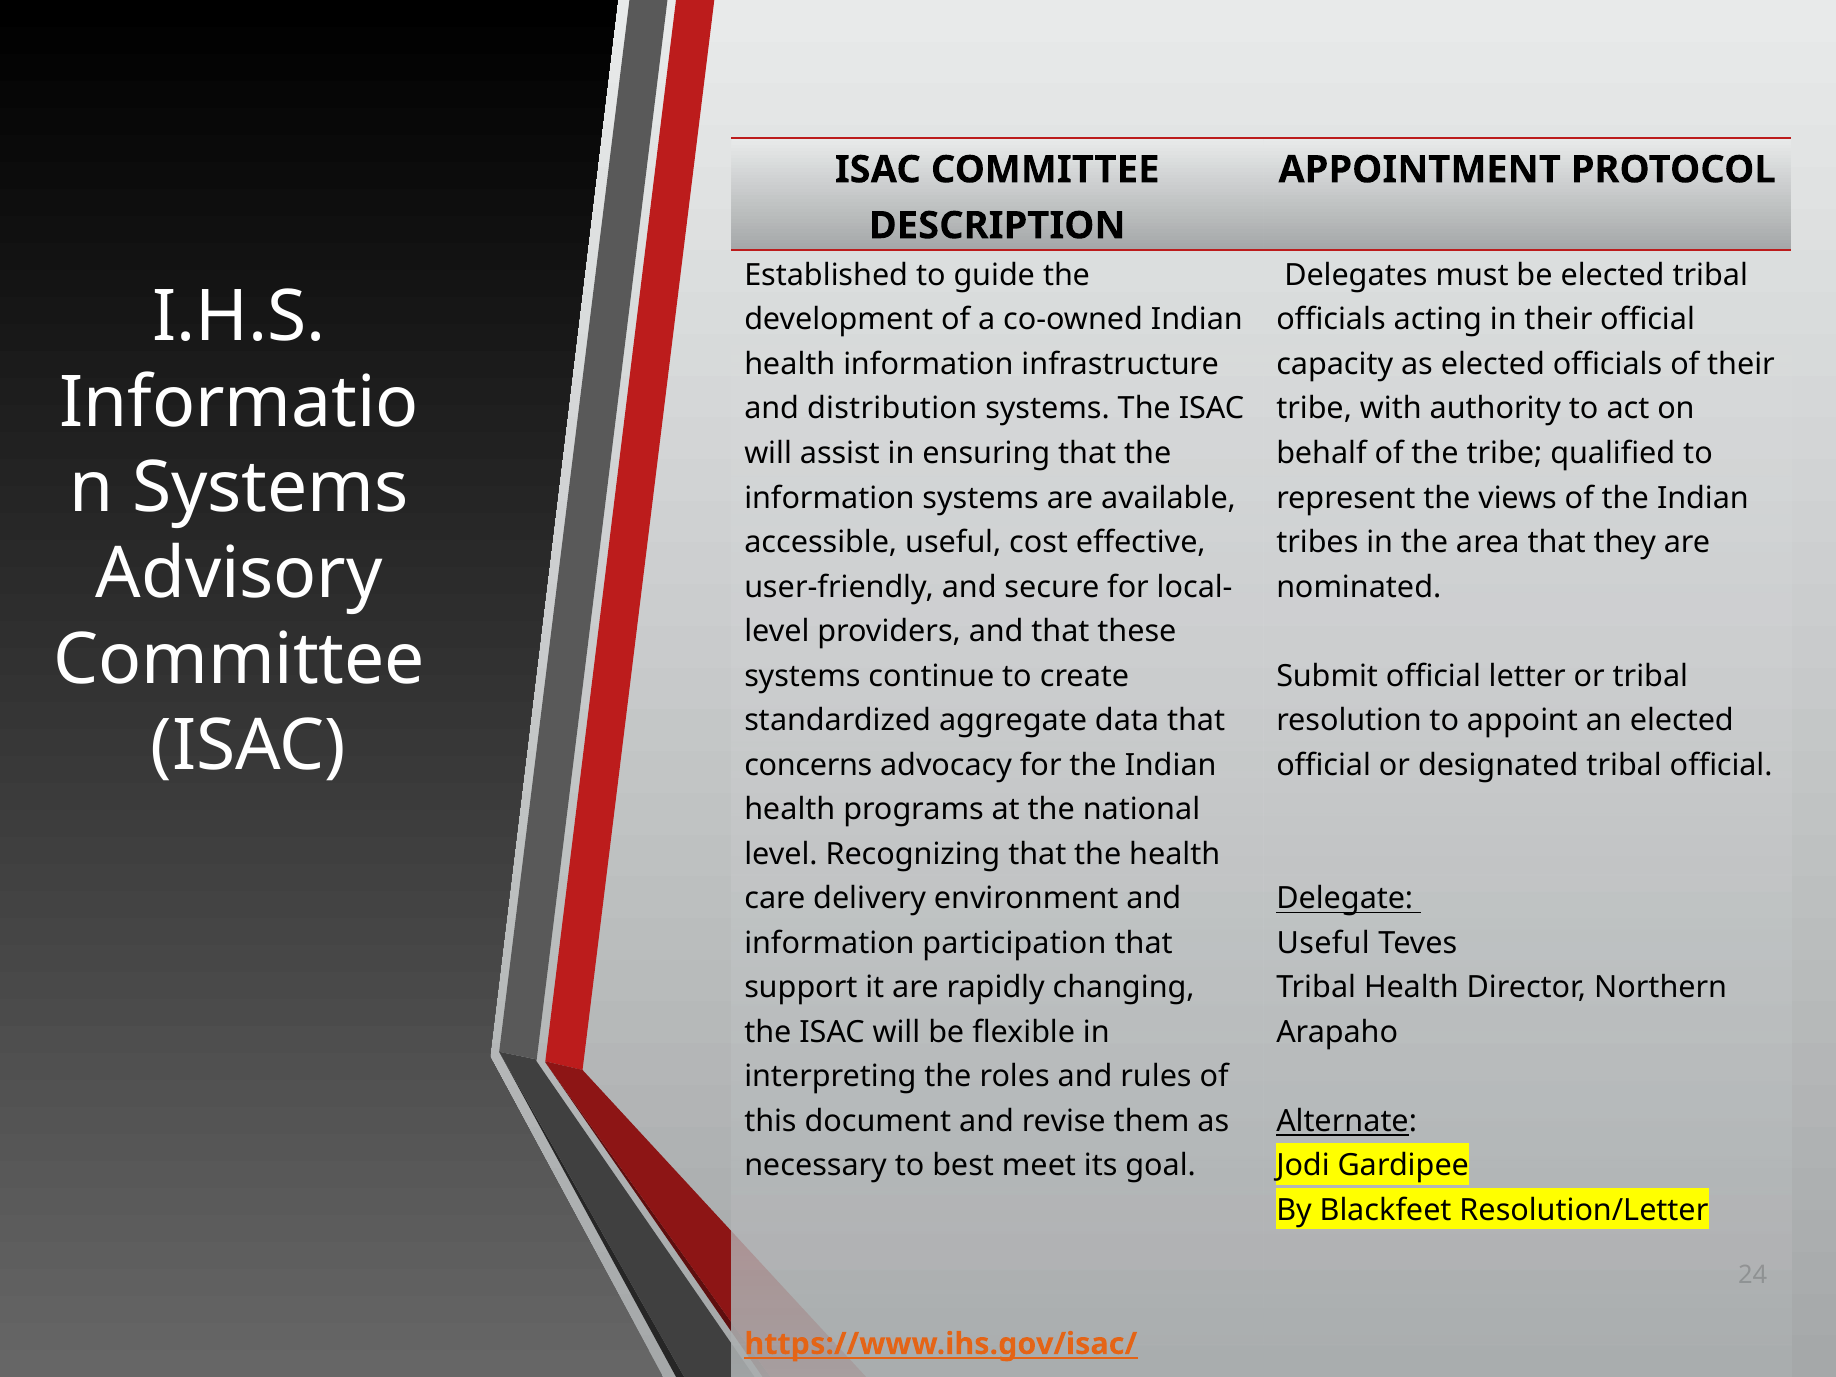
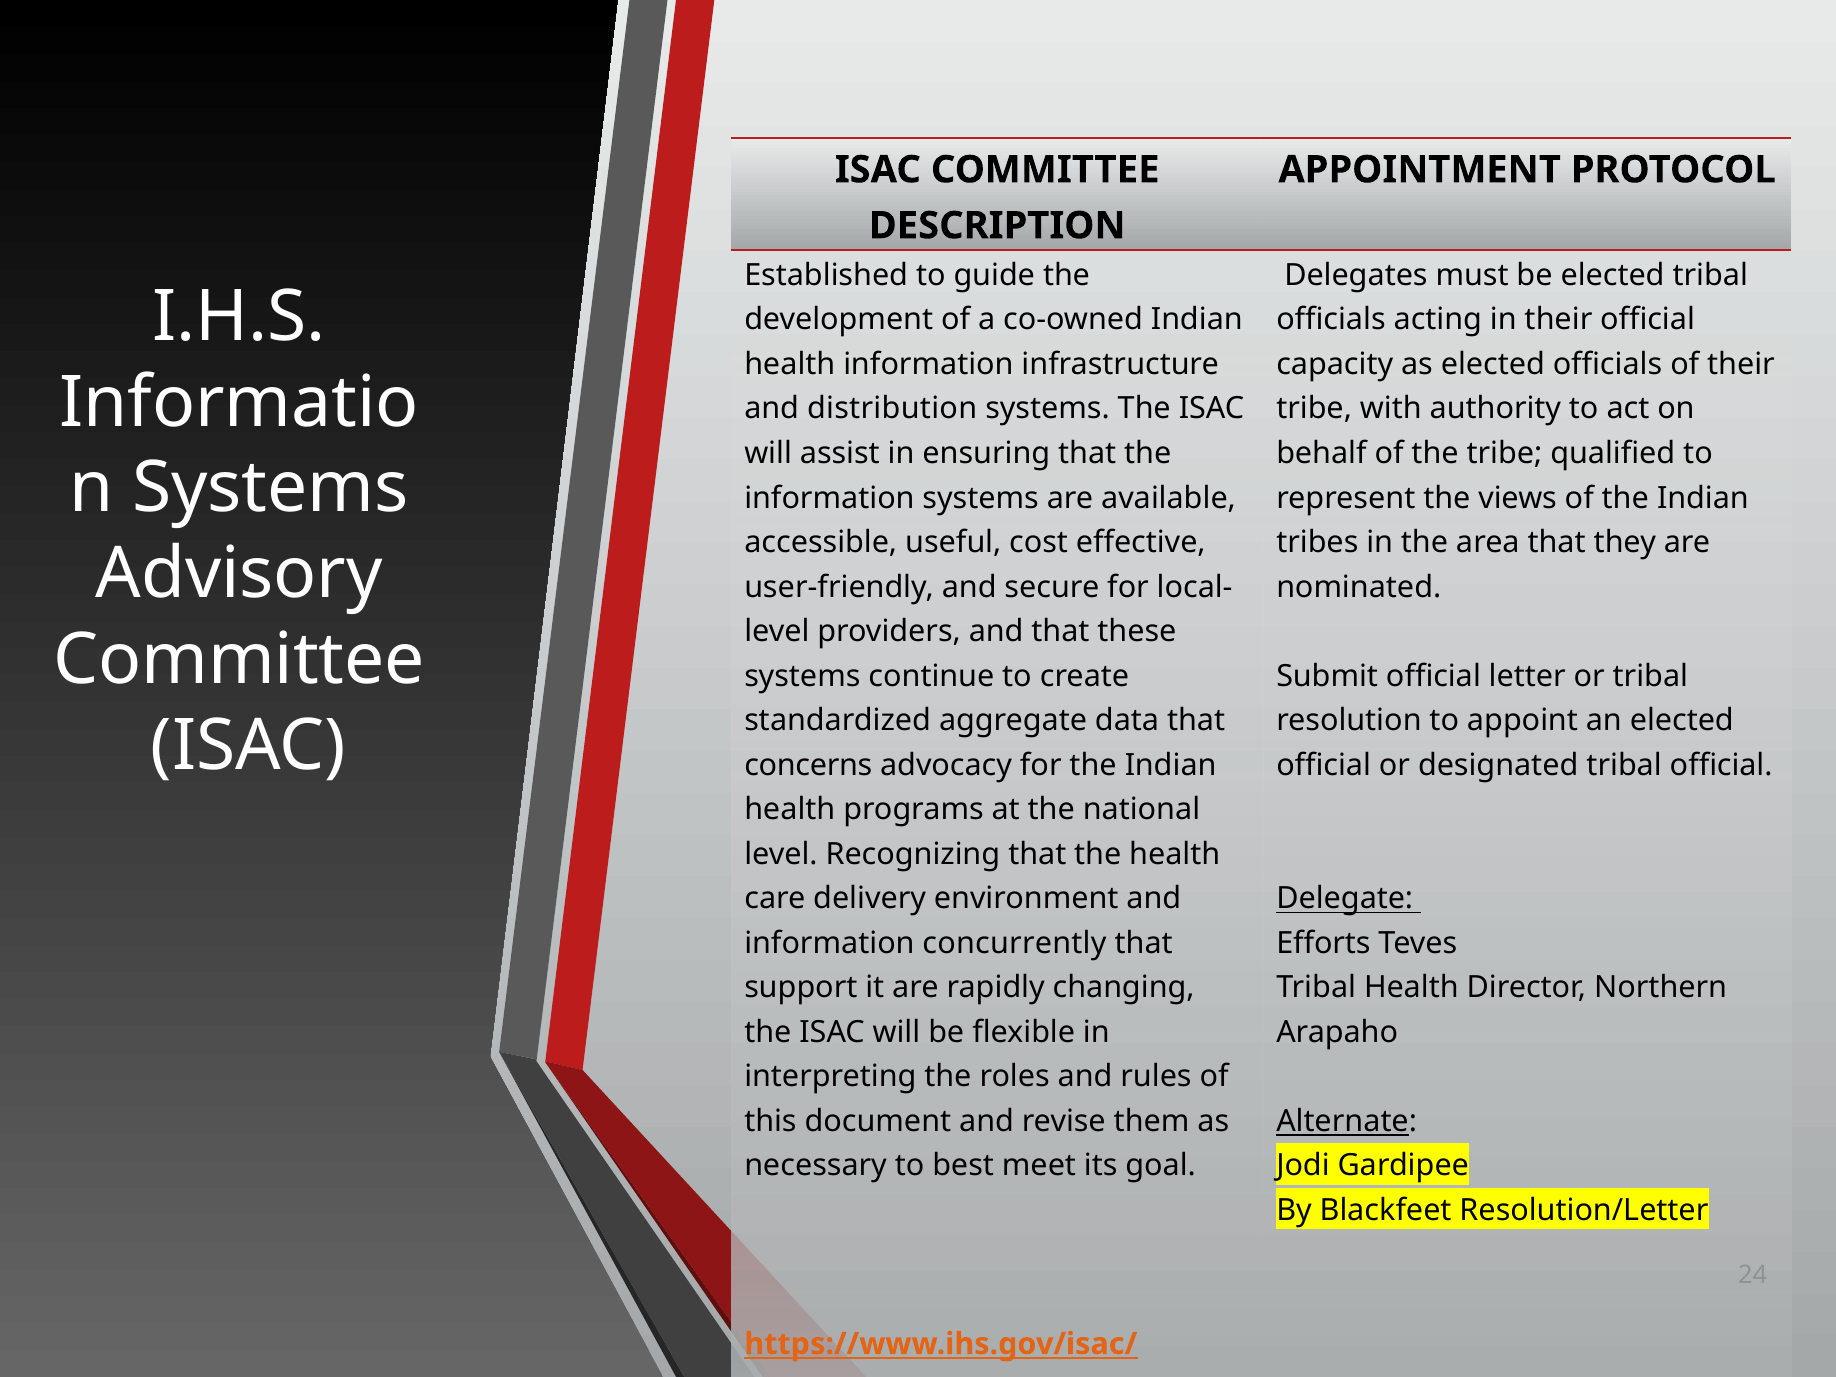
participation: participation -> concurrently
Useful at (1323, 943): Useful -> Efforts
